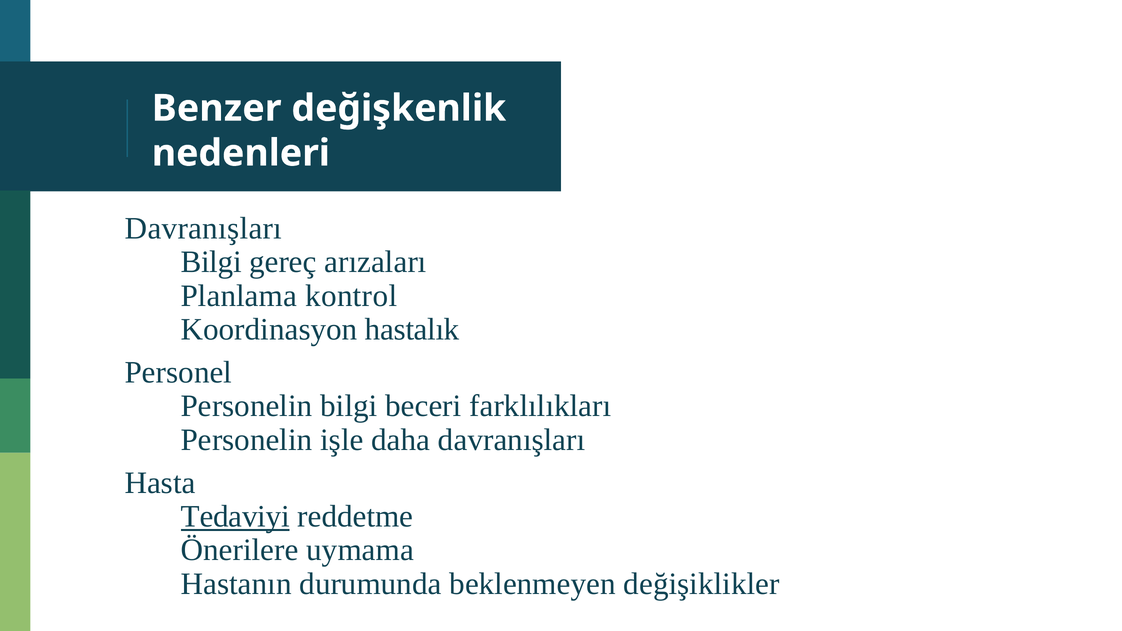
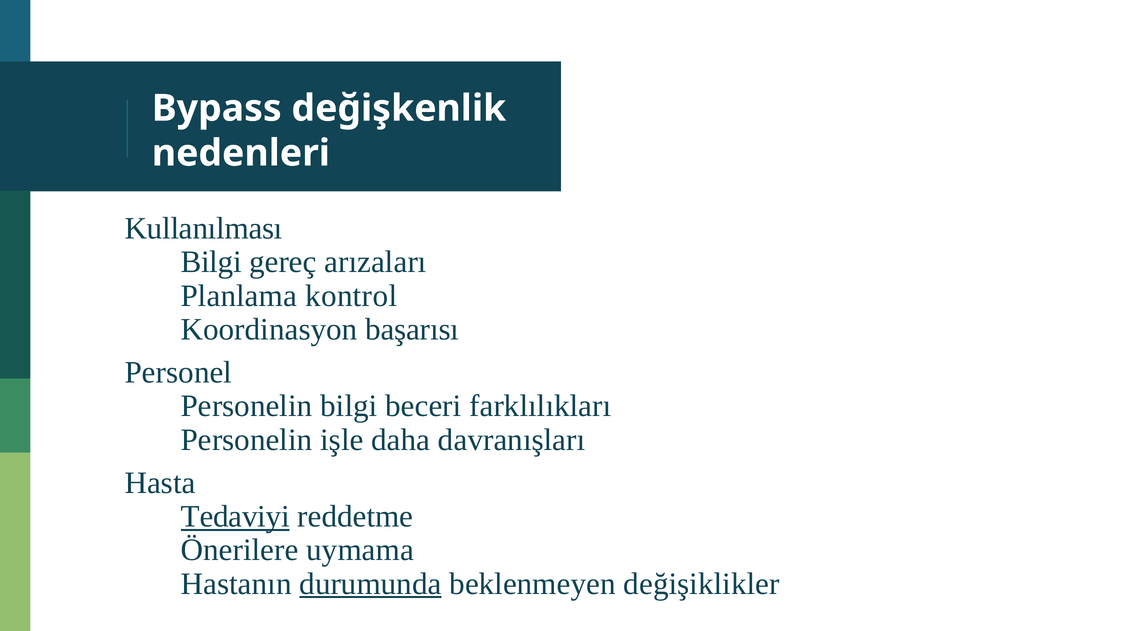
Benzer: Benzer -> Bypass
Davranışları at (203, 229): Davranışları -> Kullanılması
hastalık: hastalık -> başarısı
durumunda underline: none -> present
